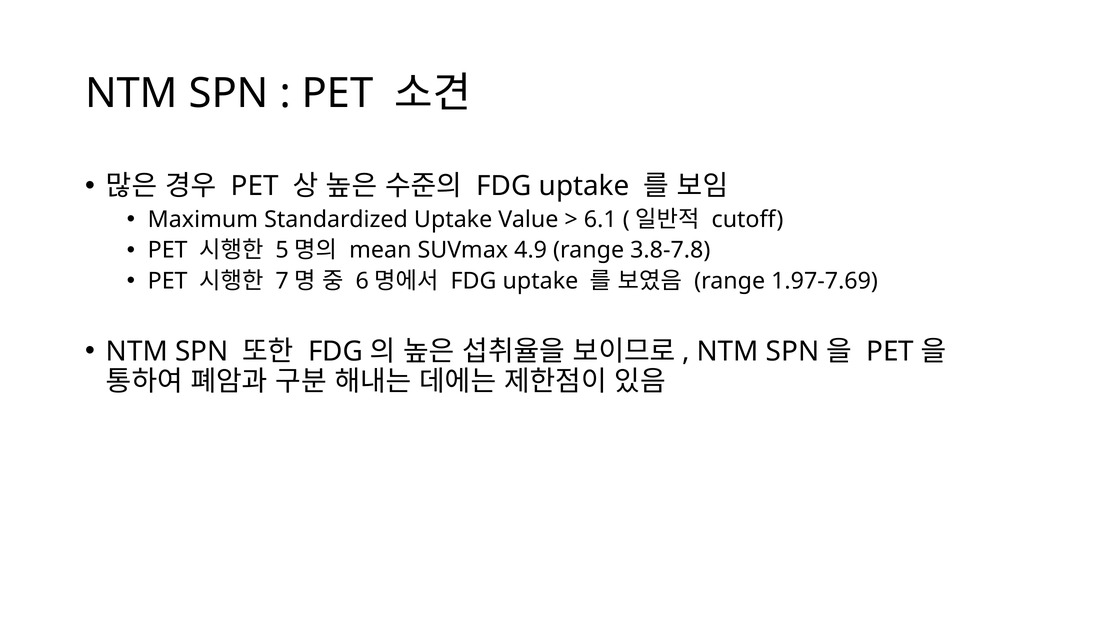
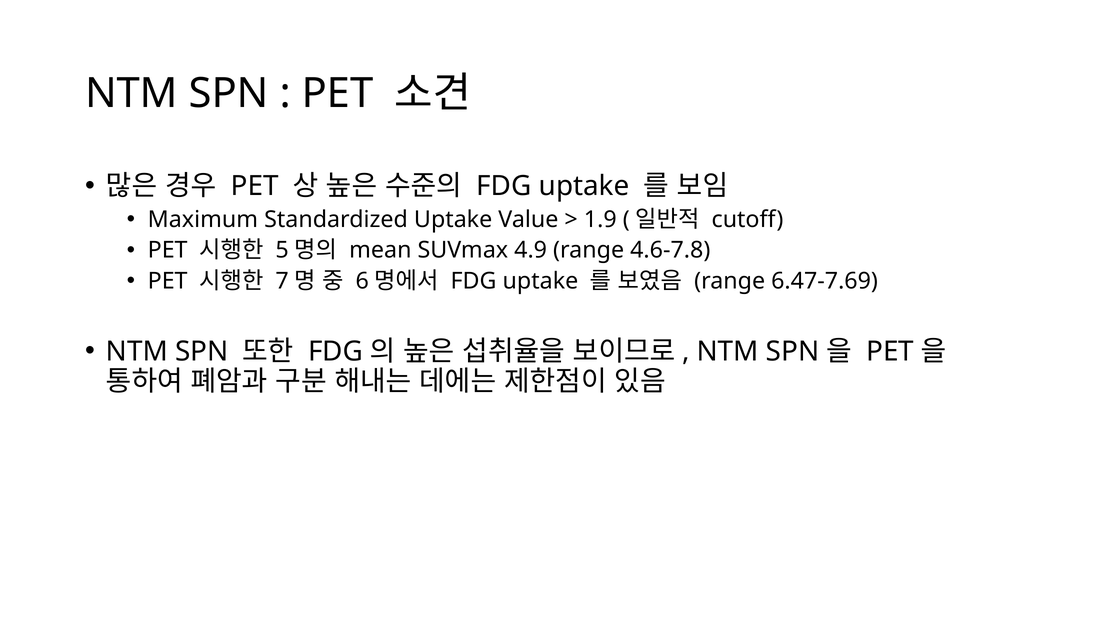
6.1: 6.1 -> 1.9
3.8-7.8: 3.8-7.8 -> 4.6-7.8
1.97-7.69: 1.97-7.69 -> 6.47-7.69
